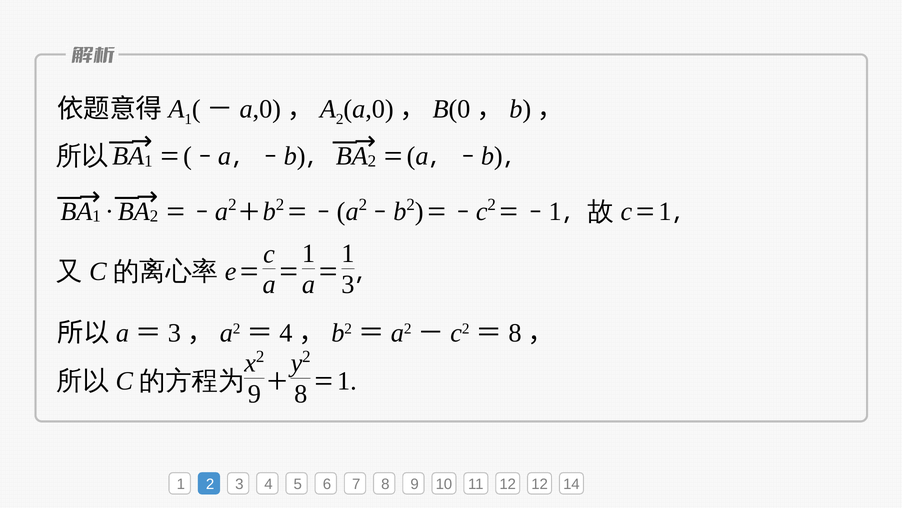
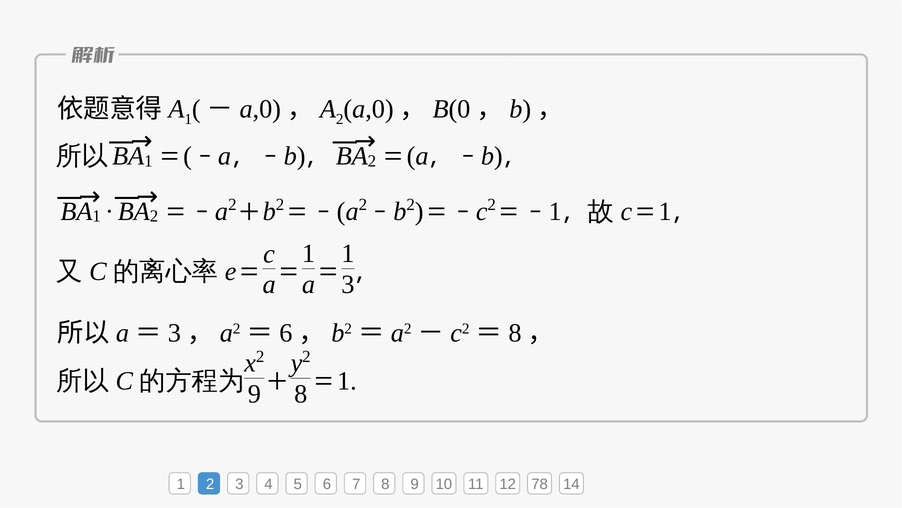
4 at (286, 332): 4 -> 6
12 12: 12 -> 78
